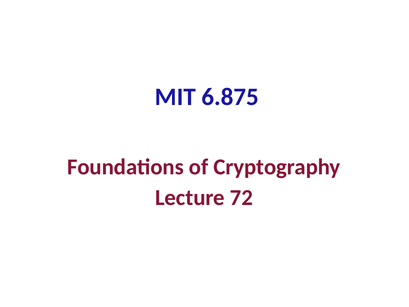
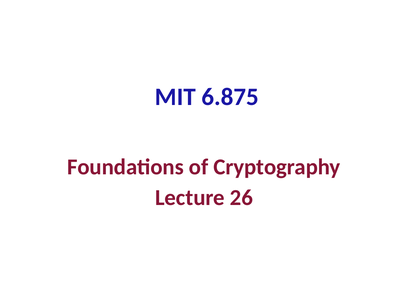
72: 72 -> 26
